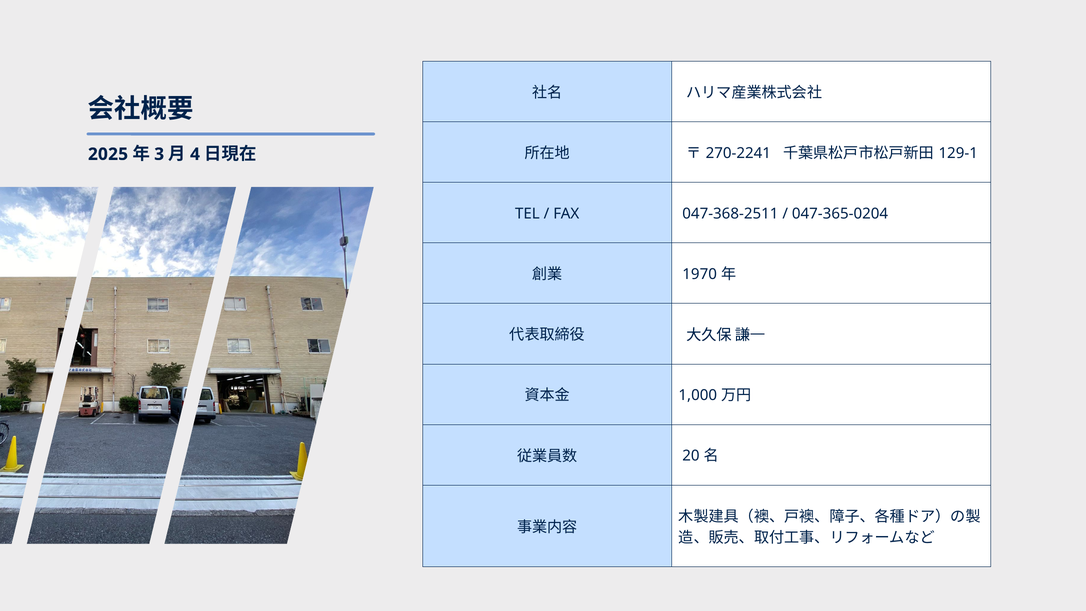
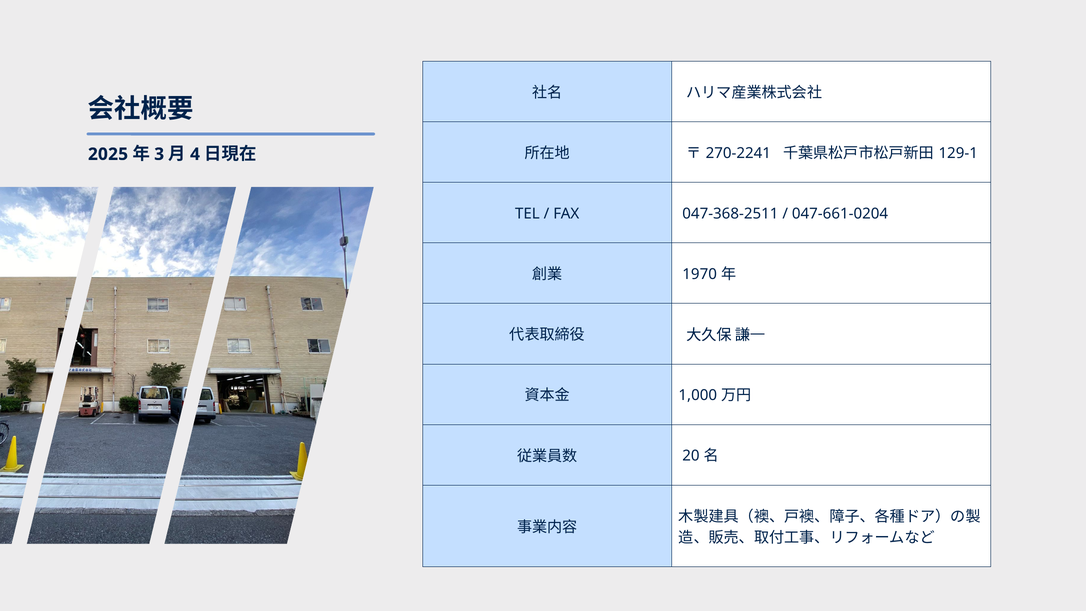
047-365-0204: 047-365-0204 -> 047-661-0204
